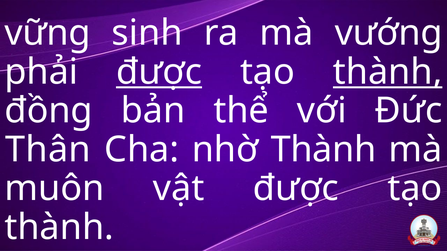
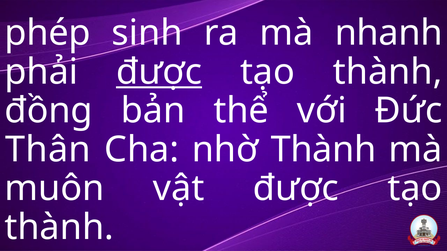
vững: vững -> phép
vướng: vướng -> nhanh
thành at (388, 72) underline: present -> none
